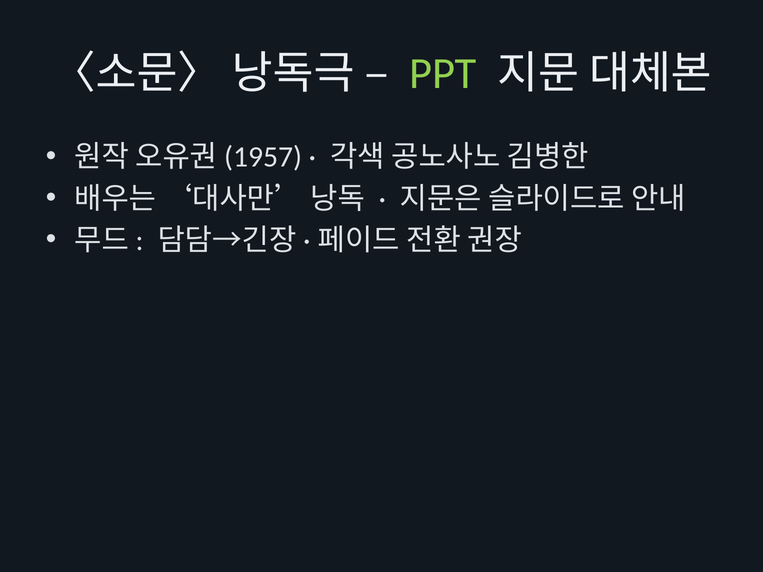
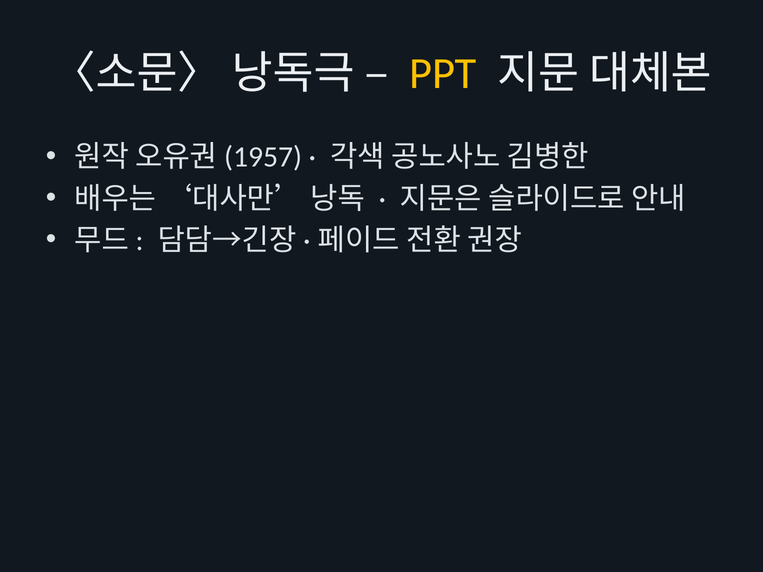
PPT colour: light green -> yellow
